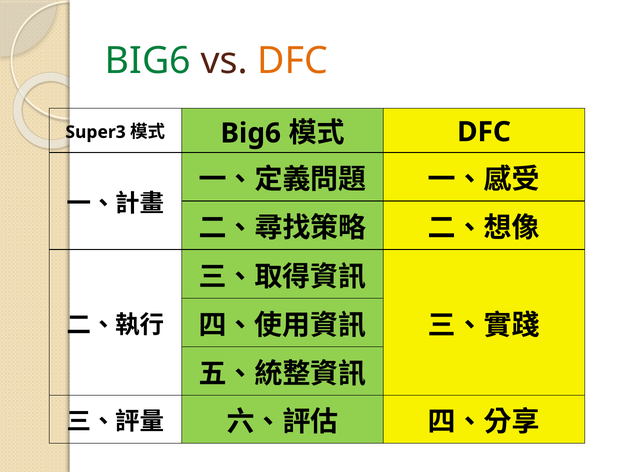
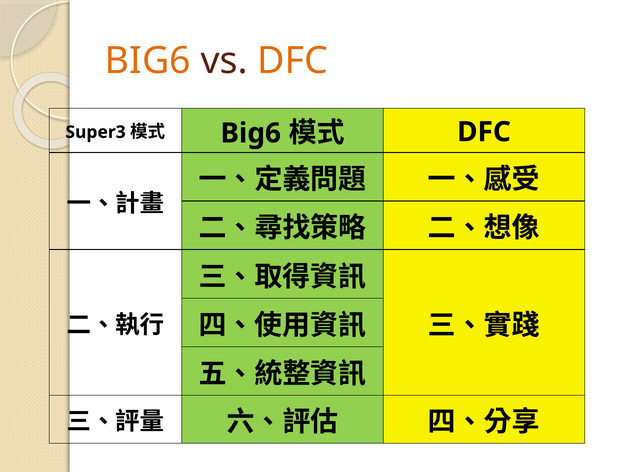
BIG6 at (148, 61) colour: green -> orange
